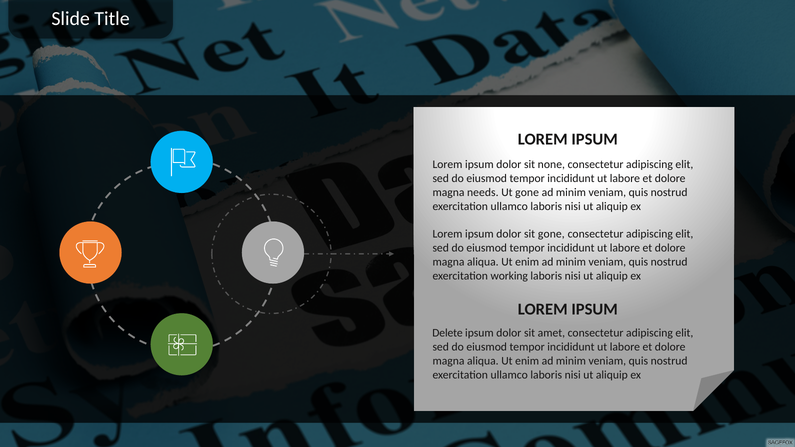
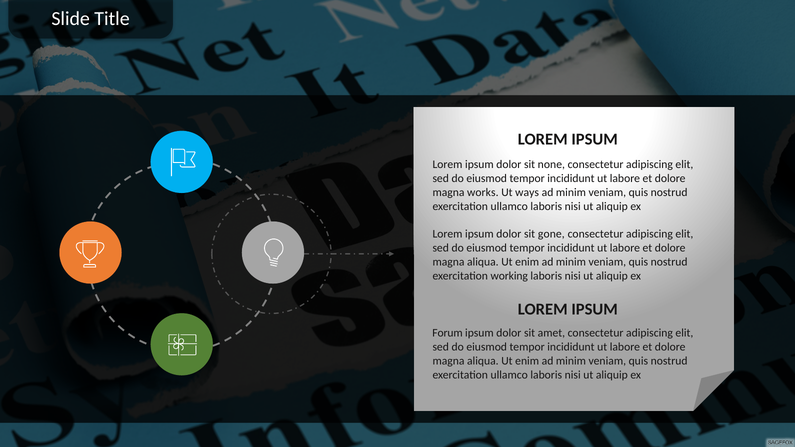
needs: needs -> works
Ut gone: gone -> ways
Delete: Delete -> Forum
